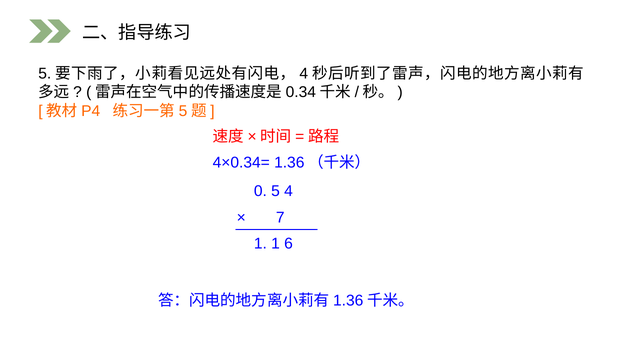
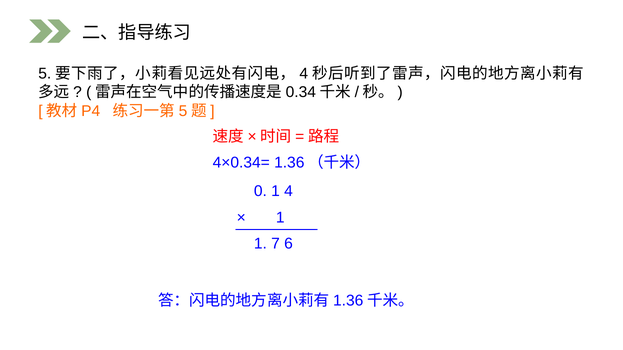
0 5: 5 -> 1
7 at (280, 218): 7 -> 1
1 1: 1 -> 7
